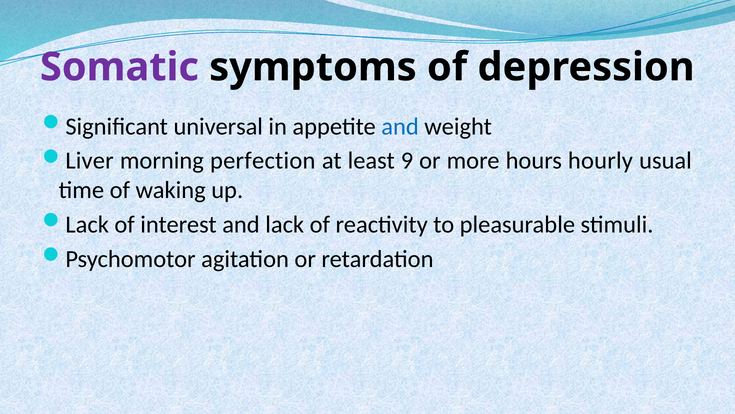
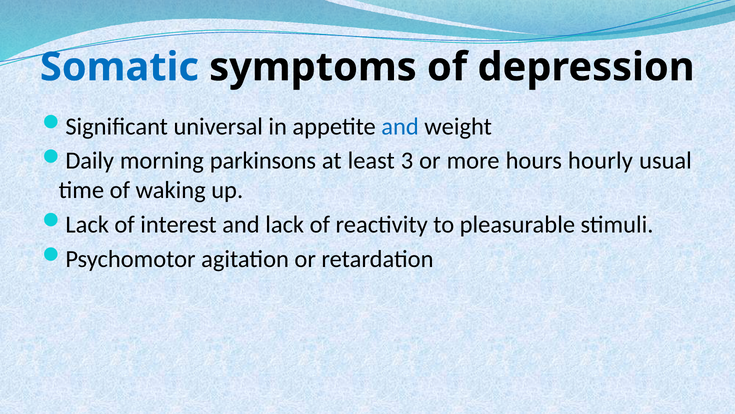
Somatic colour: purple -> blue
Liver: Liver -> Daily
perfection: perfection -> parkinsons
9: 9 -> 3
